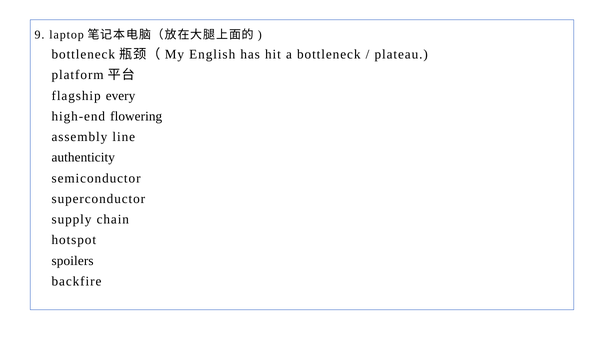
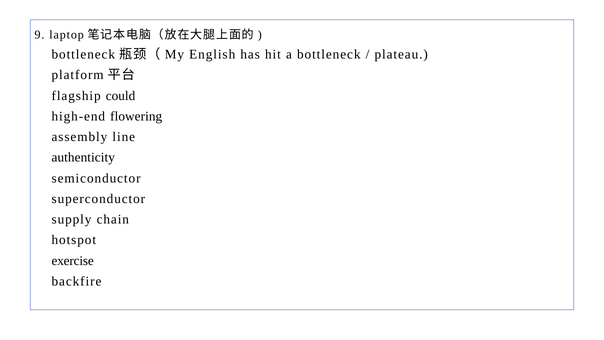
every: every -> could
spoilers: spoilers -> exercise
